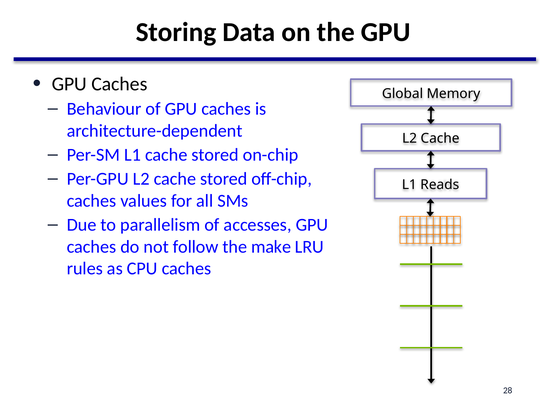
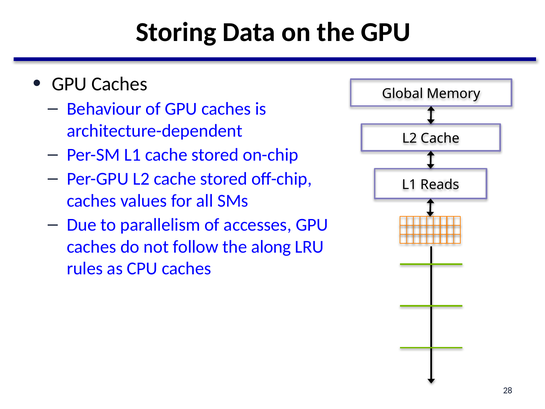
make: make -> along
